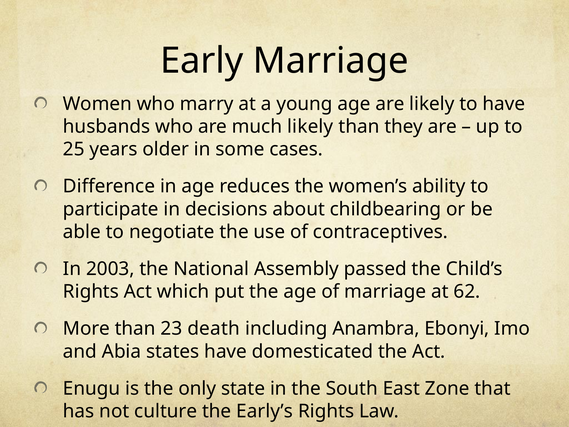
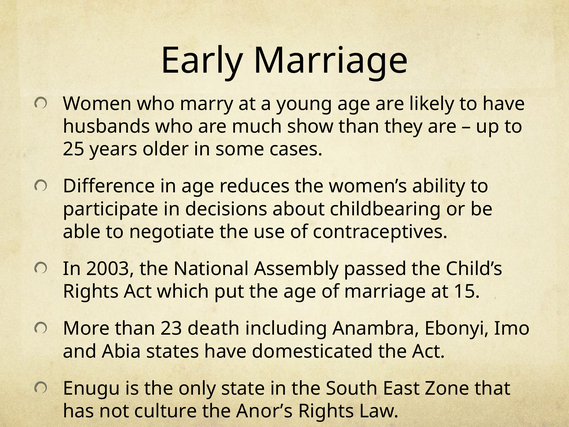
much likely: likely -> show
62: 62 -> 15
Early’s: Early’s -> Anor’s
